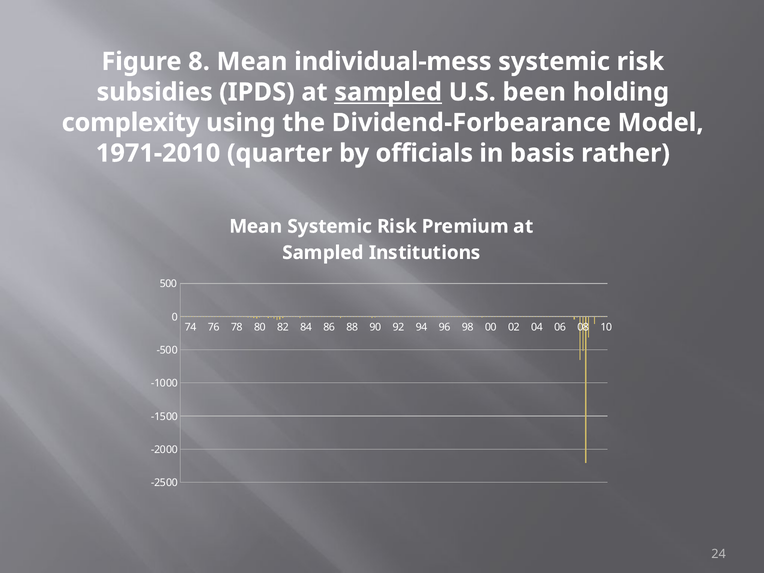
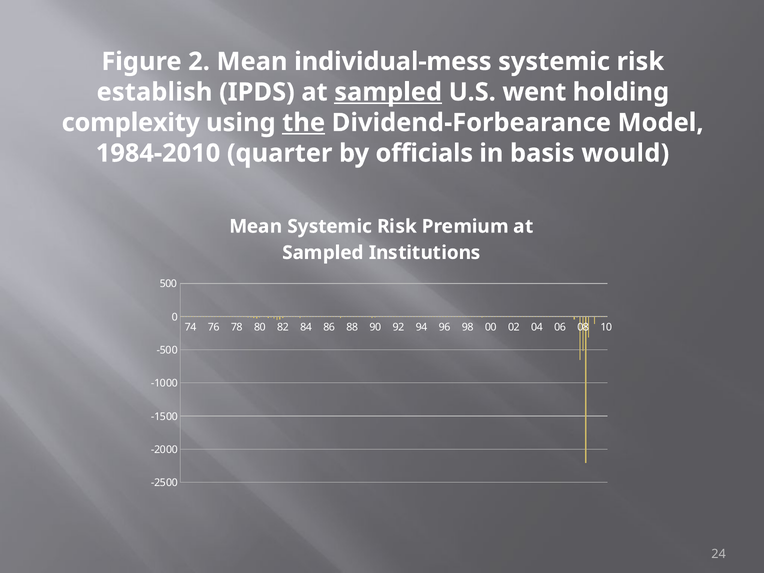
8: 8 -> 2
subsidies: subsidies -> establish
been: been -> went
the underline: none -> present
1971-2010: 1971-2010 -> 1984-2010
rather: rather -> would
